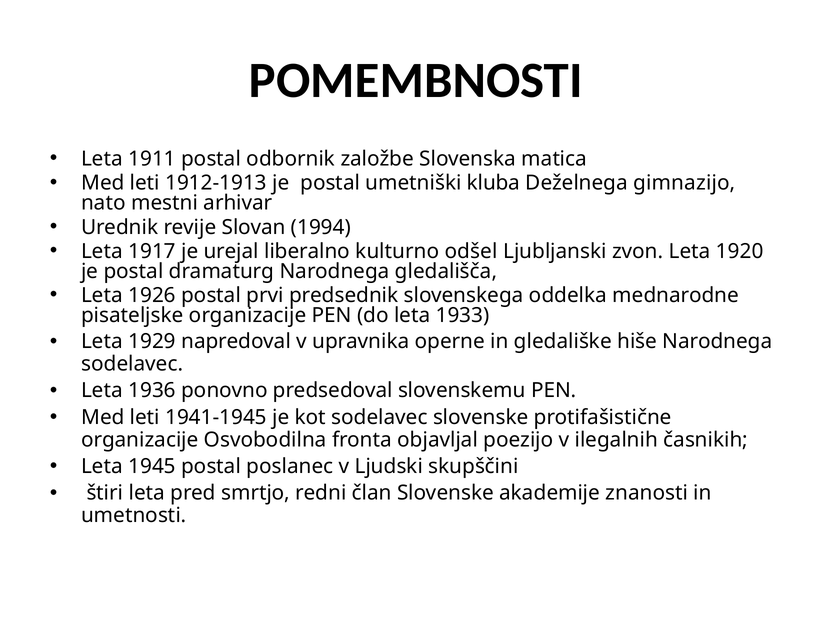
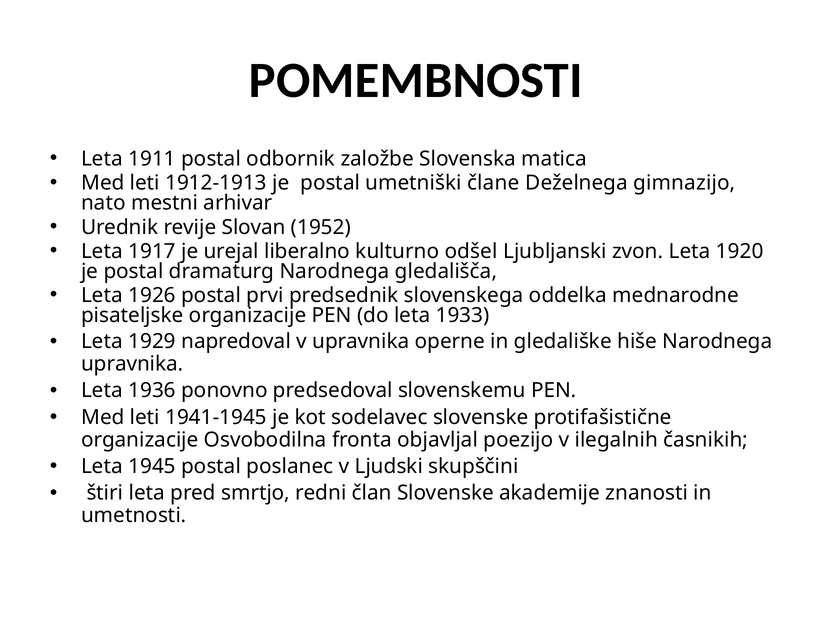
kluba: kluba -> člane
1994: 1994 -> 1952
sodelavec at (132, 364): sodelavec -> upravnika
